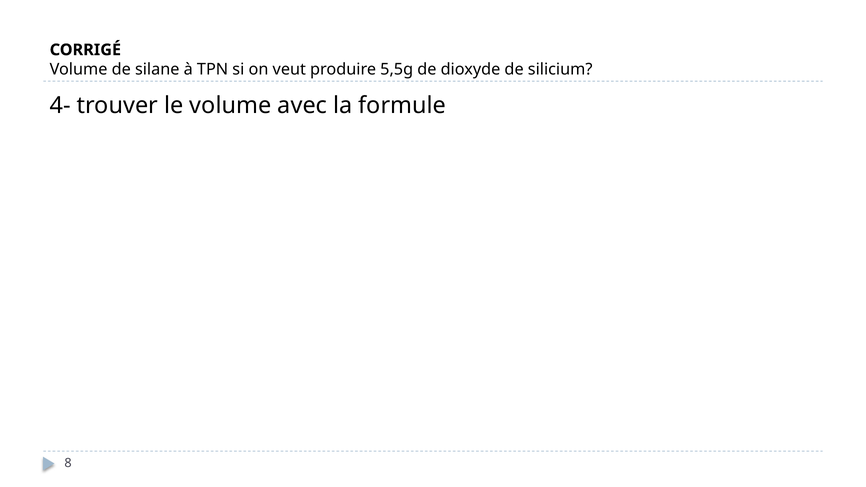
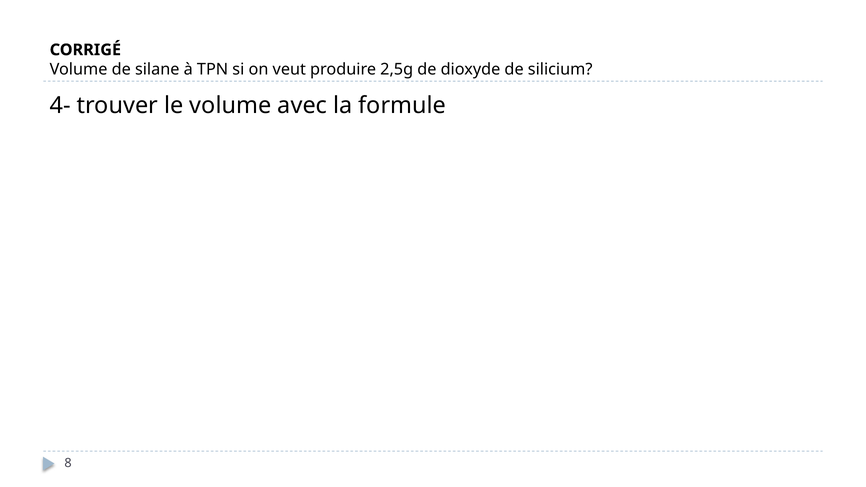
5,5g: 5,5g -> 2,5g
